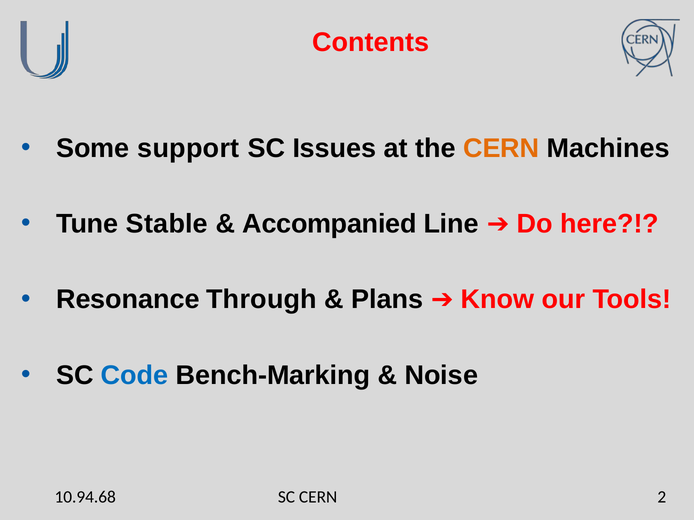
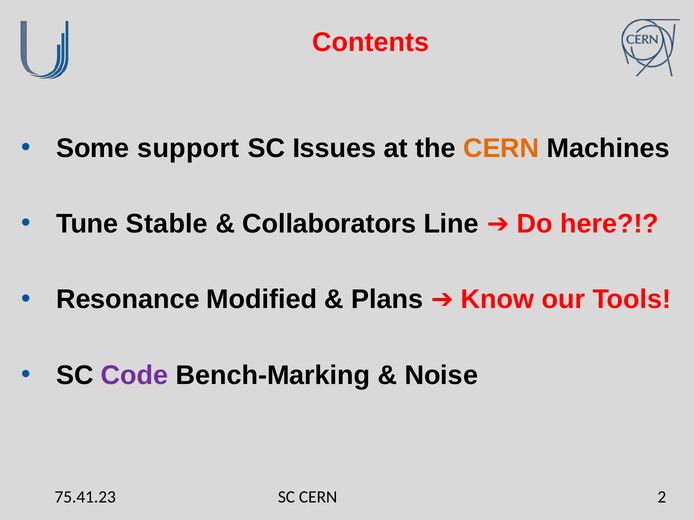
Accompanied: Accompanied -> Collaborators
Through: Through -> Modified
Code colour: blue -> purple
10.94.68: 10.94.68 -> 75.41.23
